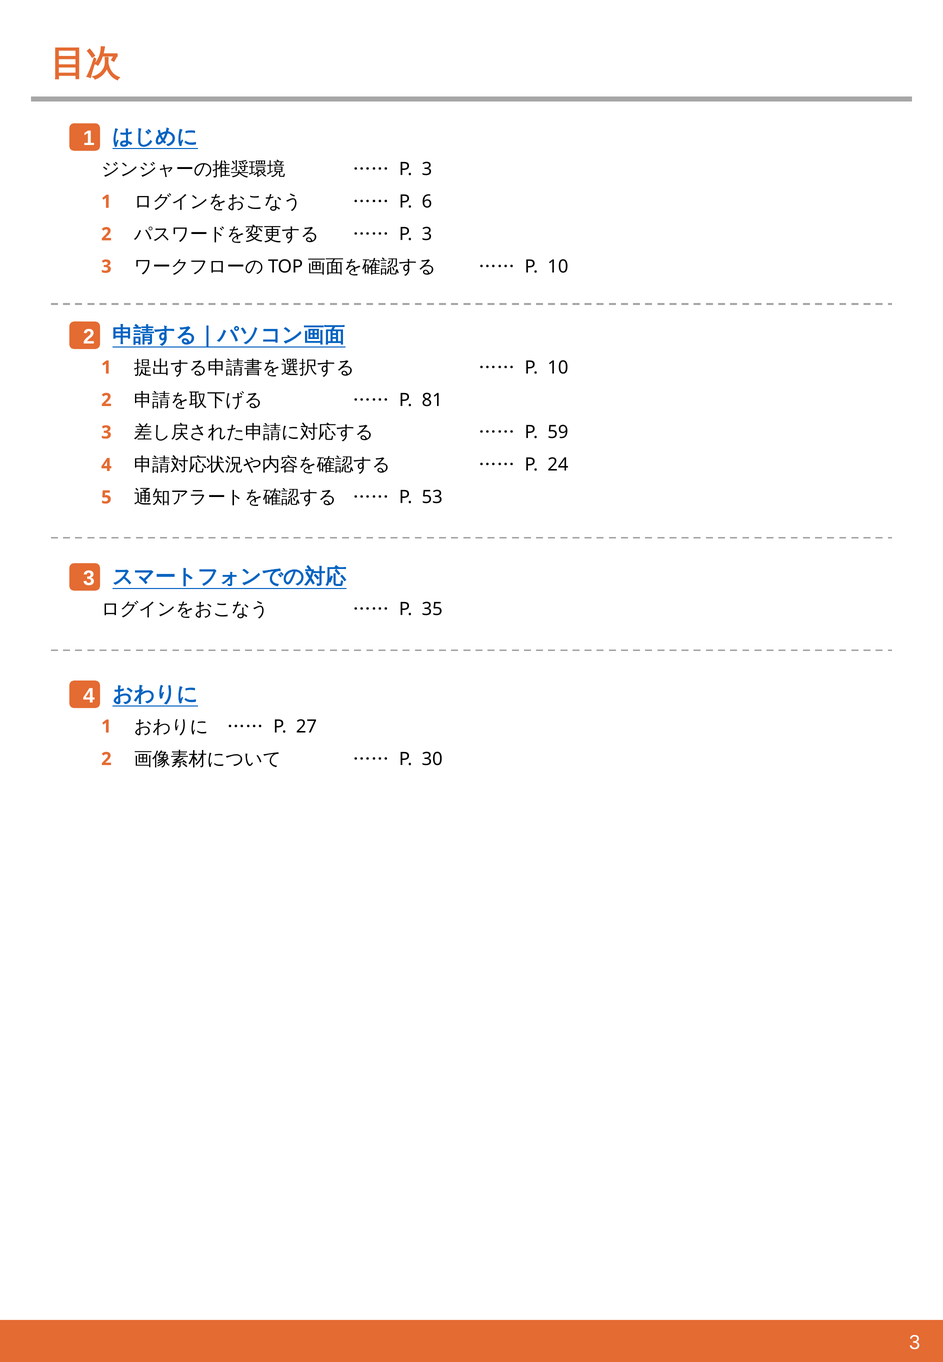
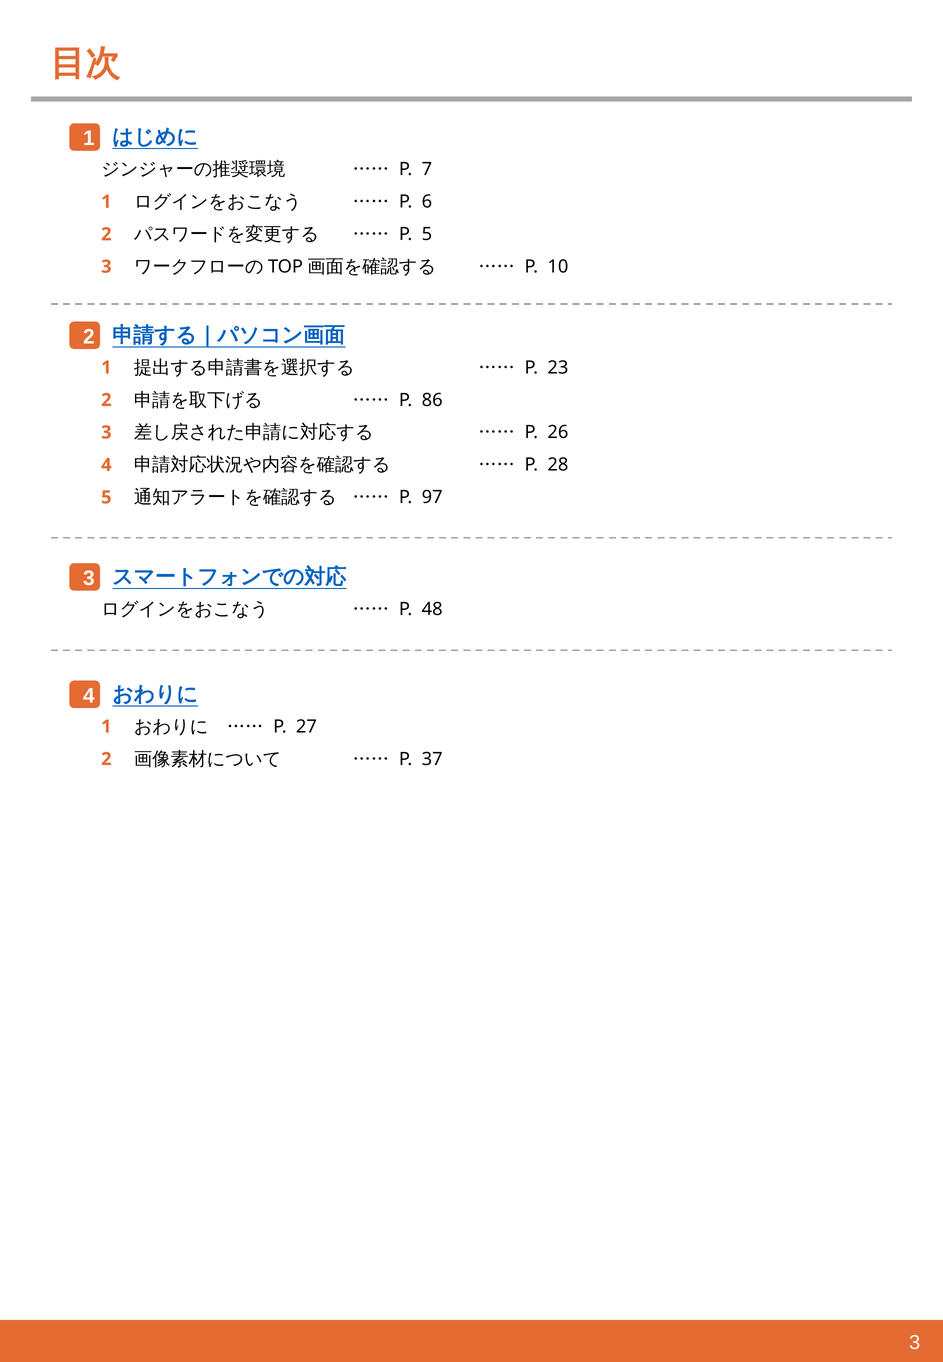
3 at (427, 169): 3 -> 7
3 at (427, 234): 3 -> 5
10 at (558, 368): 10 -> 23
81: 81 -> 86
59: 59 -> 26
24: 24 -> 28
53: 53 -> 97
35: 35 -> 48
30: 30 -> 37
